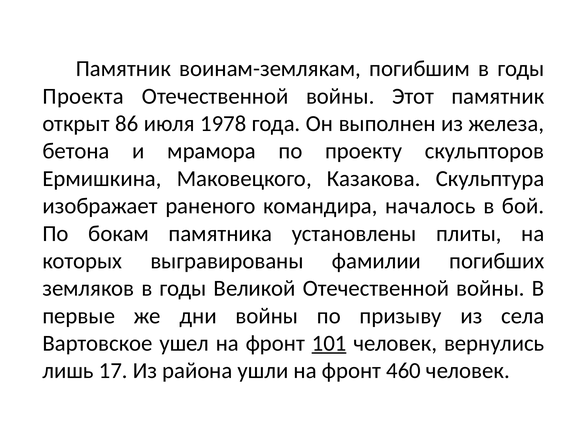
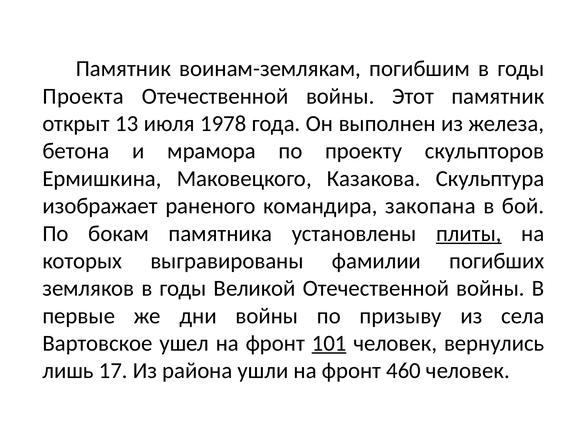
86: 86 -> 13
началось: началось -> закопана
плиты underline: none -> present
